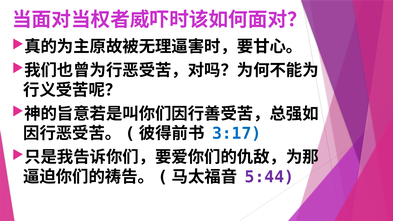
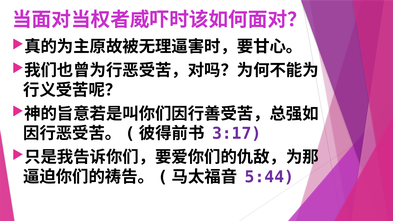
3:17 colour: blue -> purple
